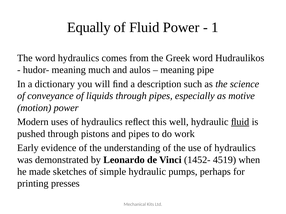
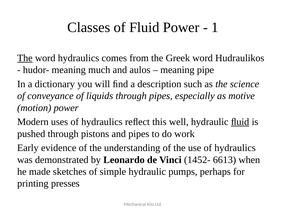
Equally: Equally -> Classes
The at (25, 58) underline: none -> present
4519: 4519 -> 6613
